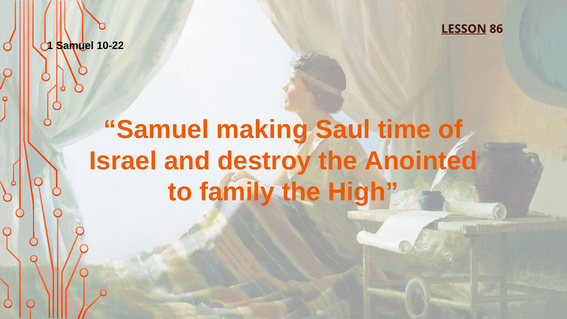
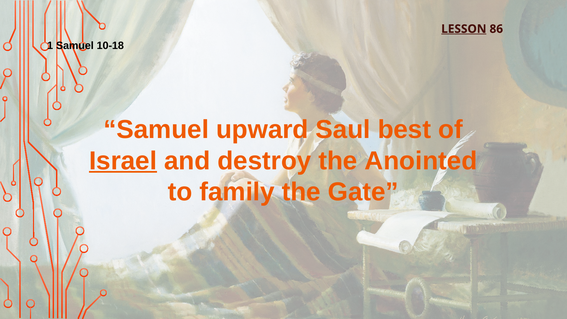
10-22: 10-22 -> 10-18
making: making -> upward
time: time -> best
Israel underline: none -> present
High: High -> Gate
